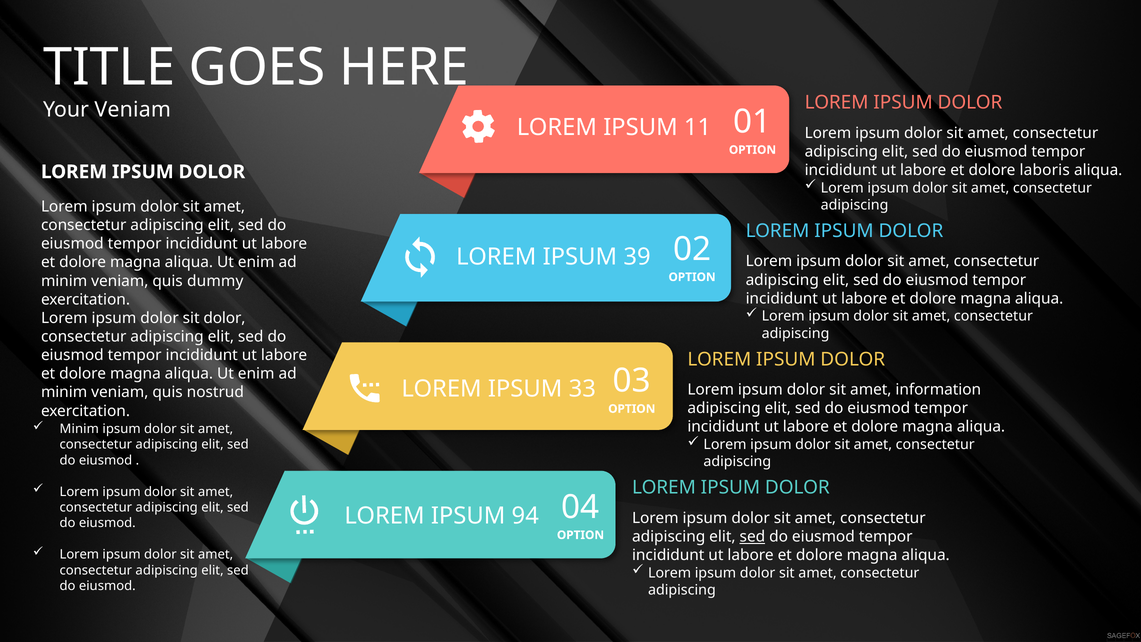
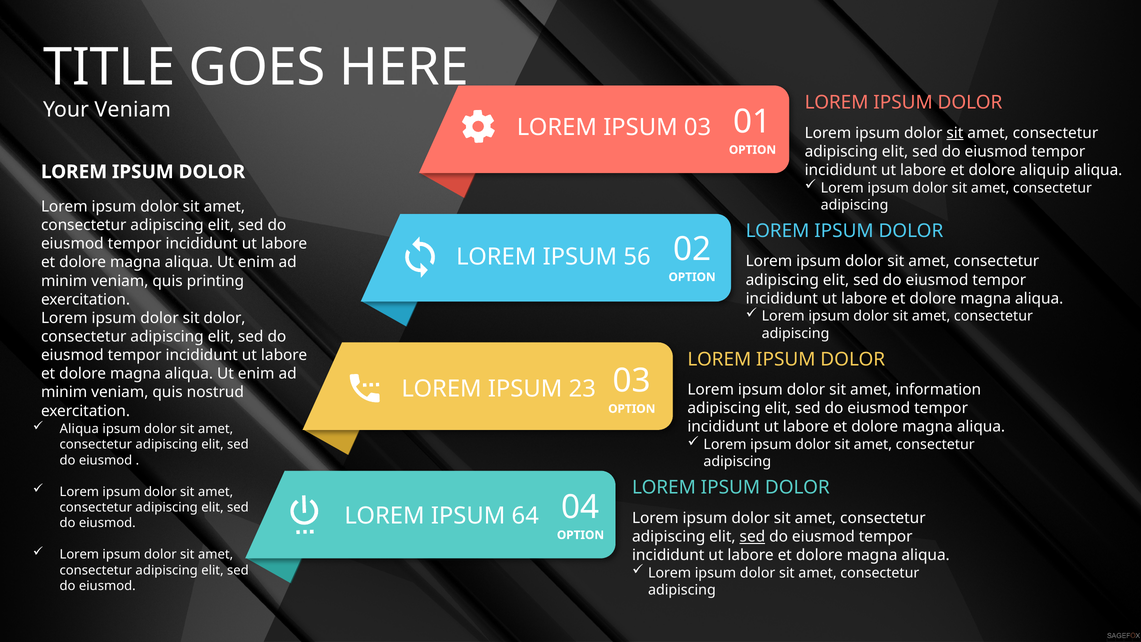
IPSUM 11: 11 -> 03
sit at (955, 133) underline: none -> present
laboris: laboris -> aliquip
39: 39 -> 56
dummy: dummy -> printing
33: 33 -> 23
Minim at (79, 429): Minim -> Aliqua
94: 94 -> 64
